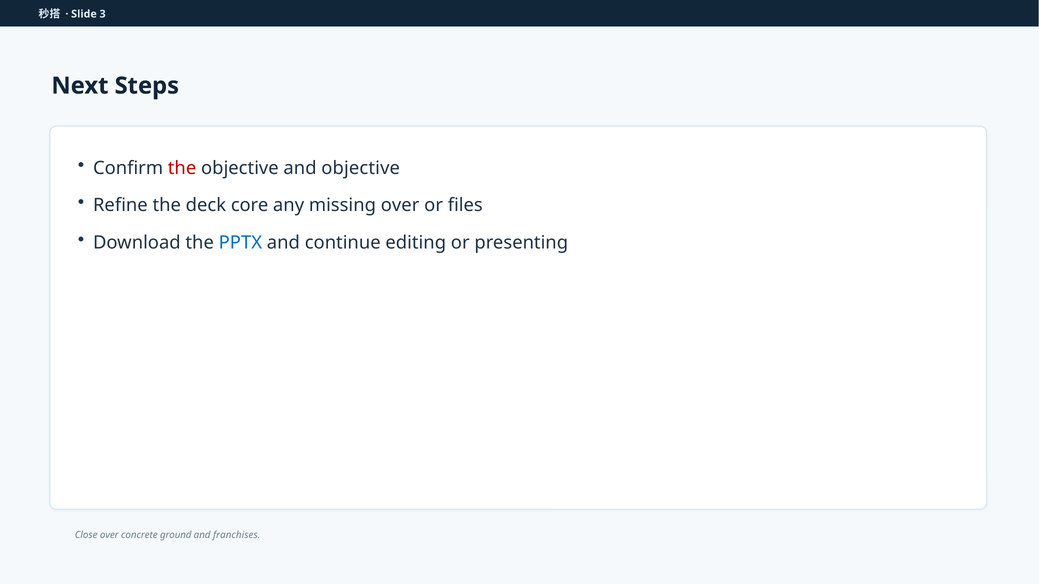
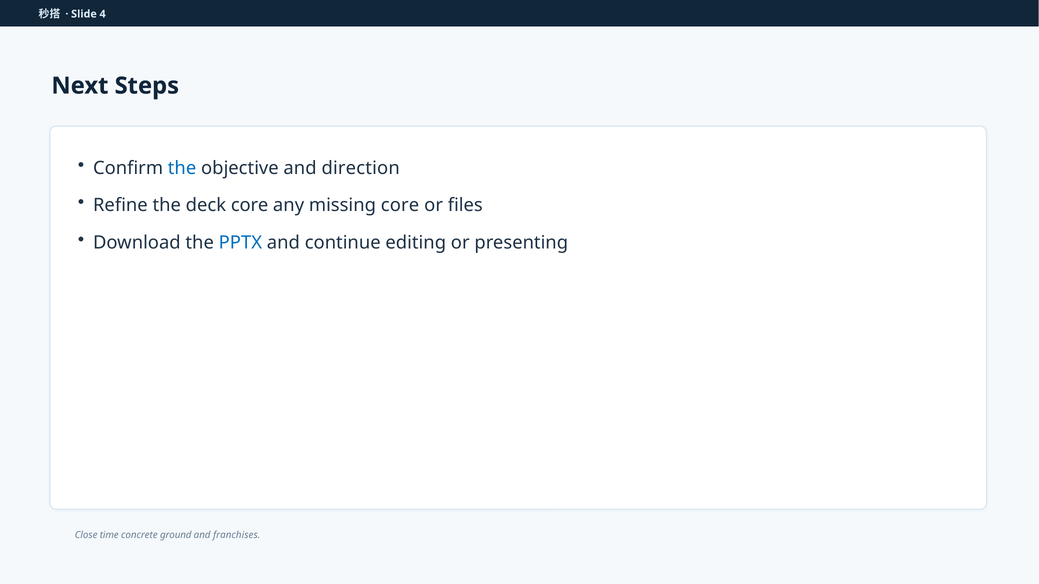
3: 3 -> 4
the at (182, 168) colour: red -> blue
and objective: objective -> direction
missing over: over -> core
Close over: over -> time
